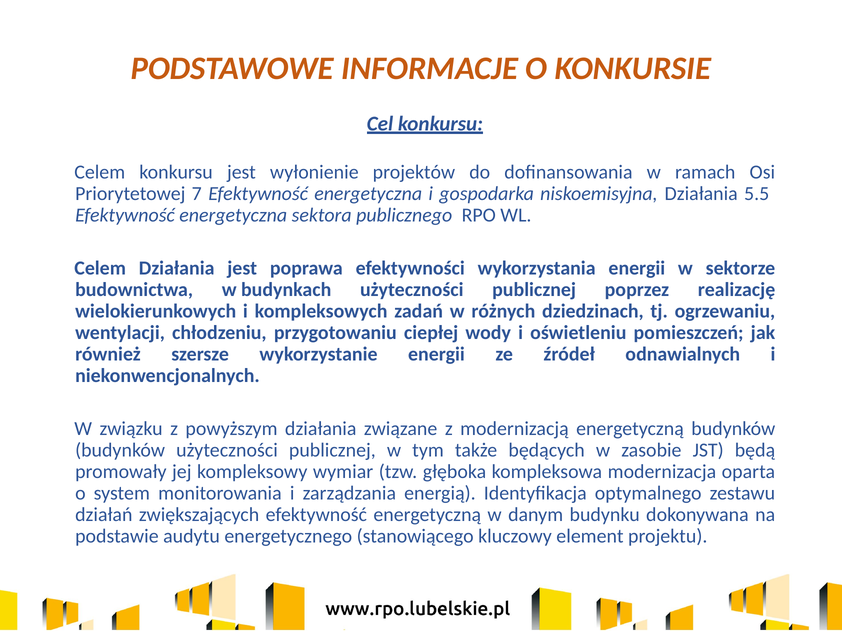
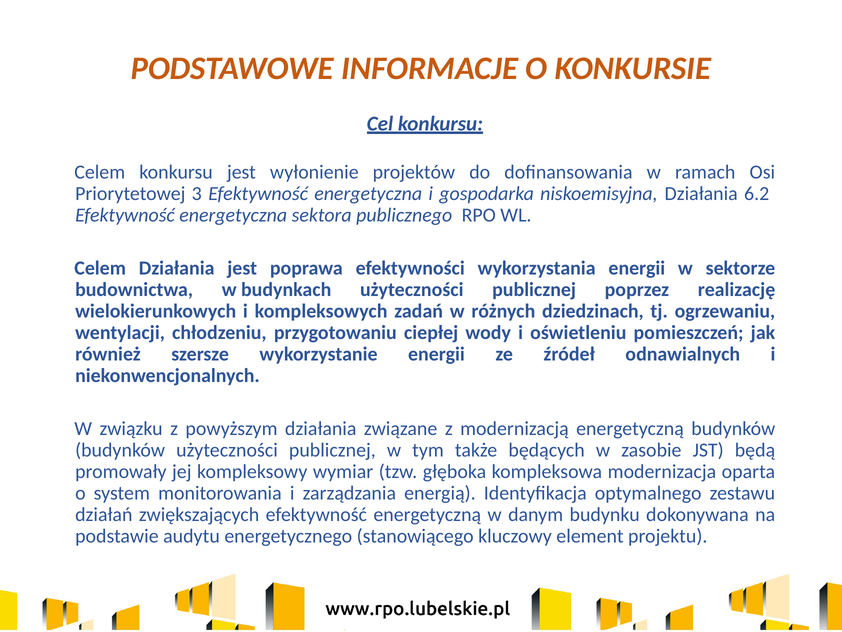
7: 7 -> 3
5.5: 5.5 -> 6.2
